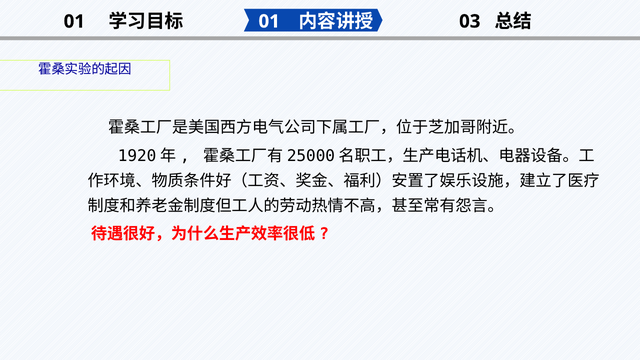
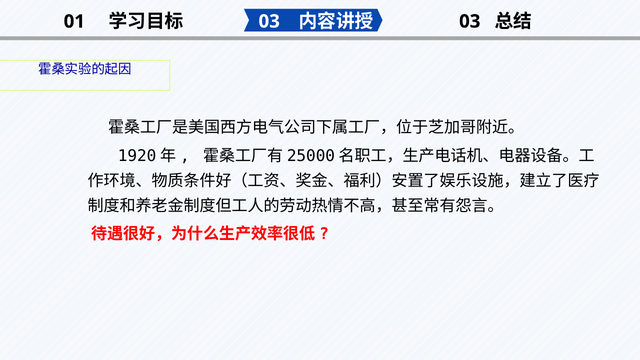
01 at (269, 21): 01 -> 03
